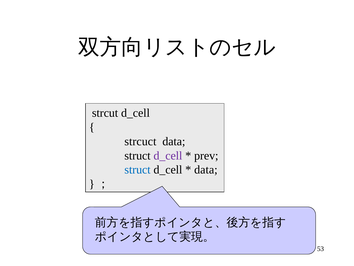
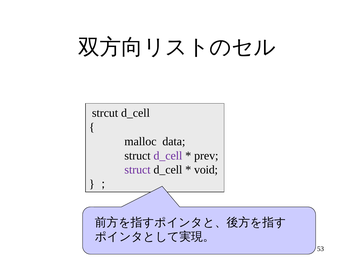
strcuct: strcuct -> malloc
struct at (137, 170) colour: blue -> purple
data at (206, 170): data -> void
